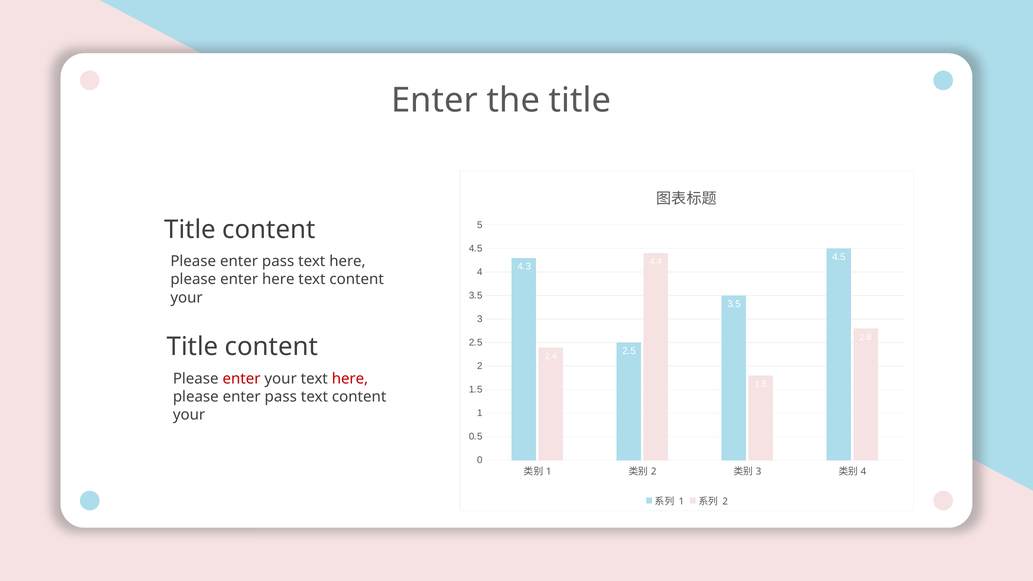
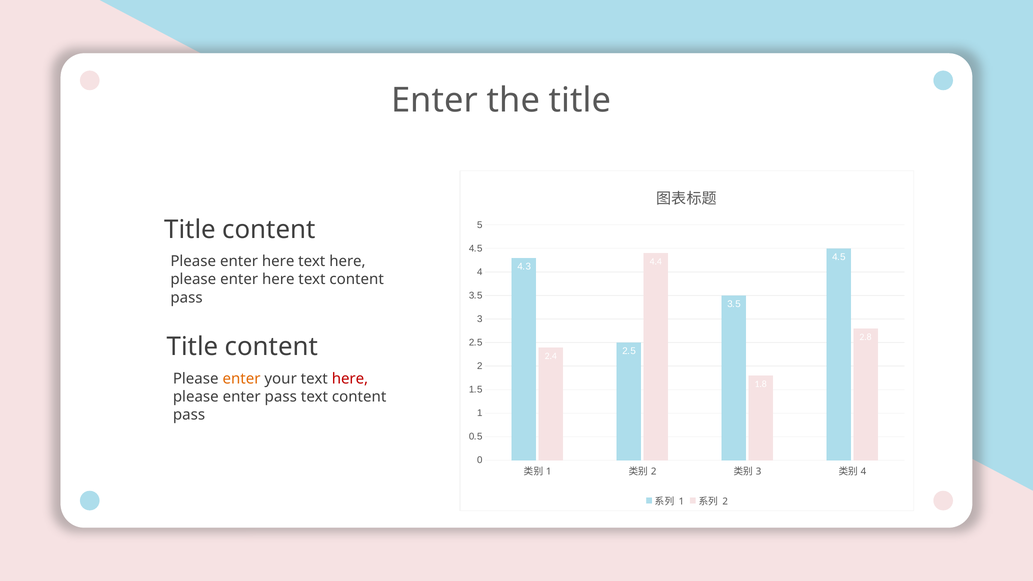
pass at (278, 261): pass -> here
your at (187, 298): your -> pass
enter at (242, 379) colour: red -> orange
your at (189, 415): your -> pass
